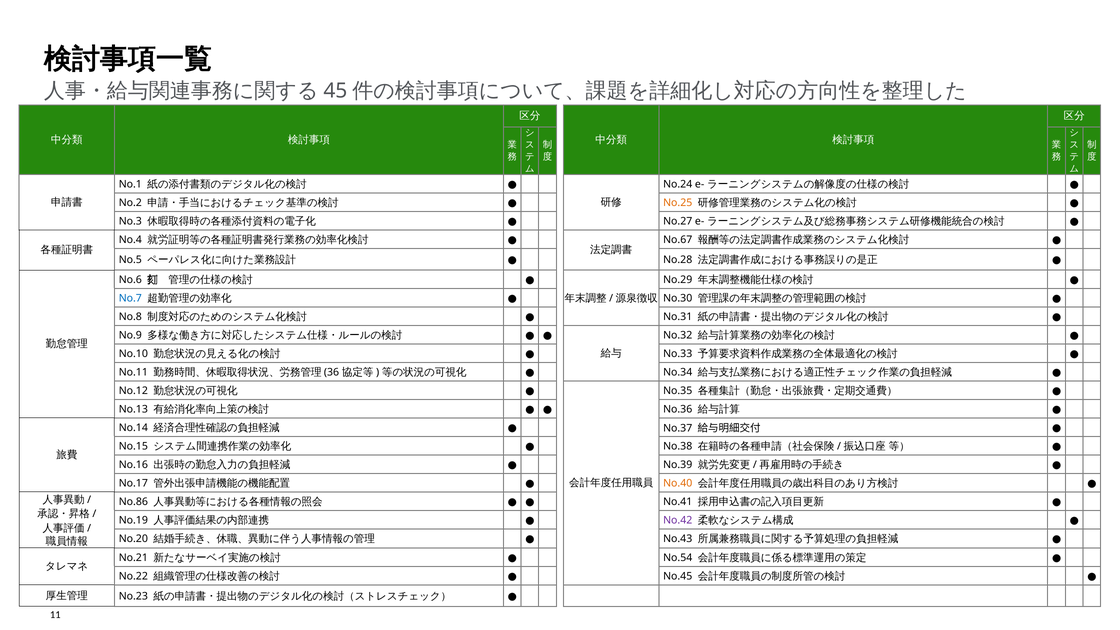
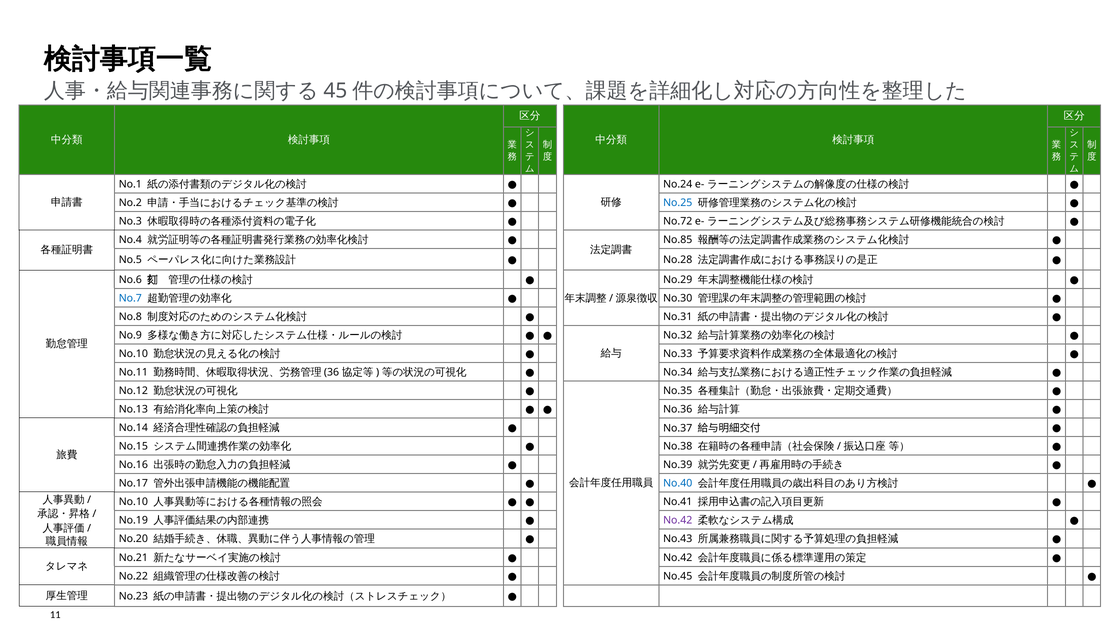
No.25 colour: orange -> blue
No.27: No.27 -> No.72
No.67: No.67 -> No.85
No.40 colour: orange -> blue
No.86 at (133, 502): No.86 -> No.10
No.54 at (678, 558): No.54 -> No.42
